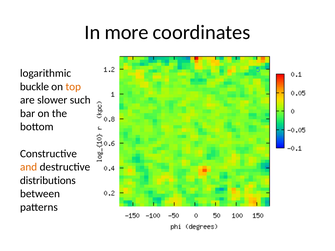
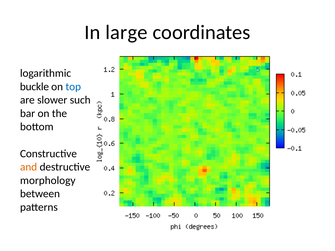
more: more -> large
top colour: orange -> blue
distributions: distributions -> morphology
